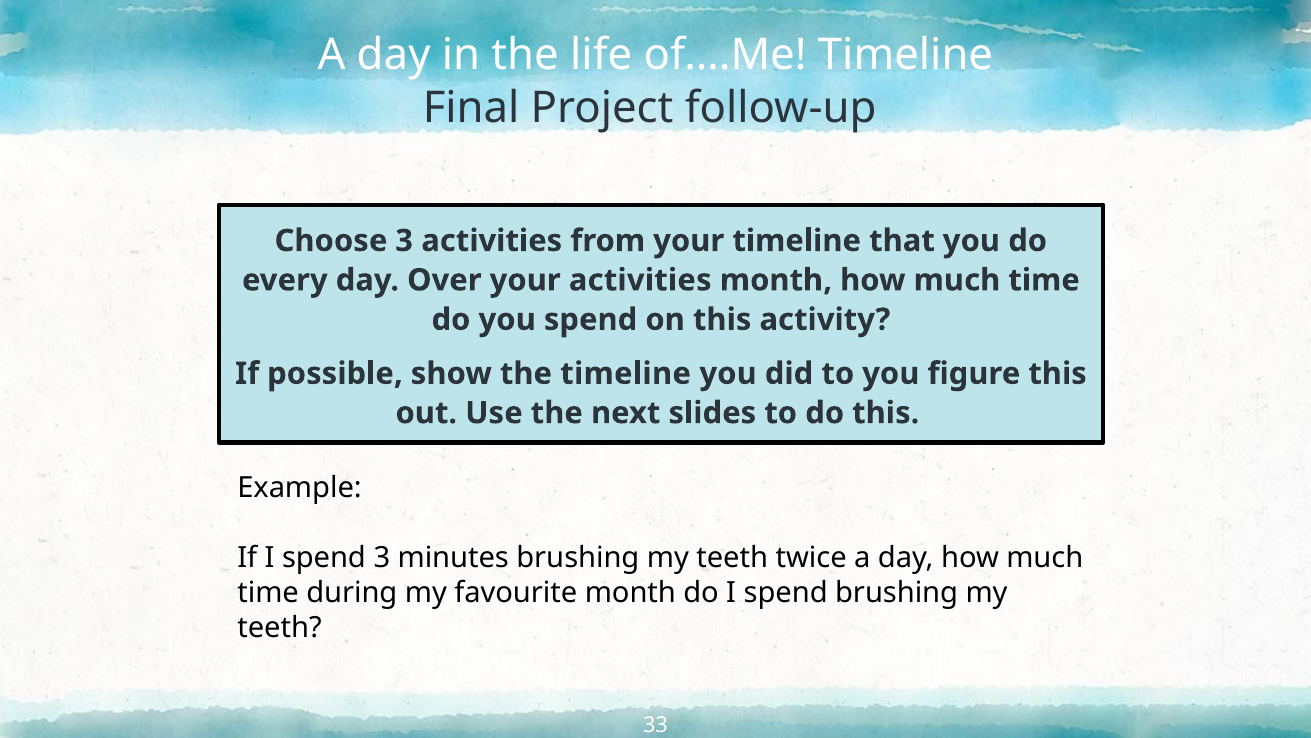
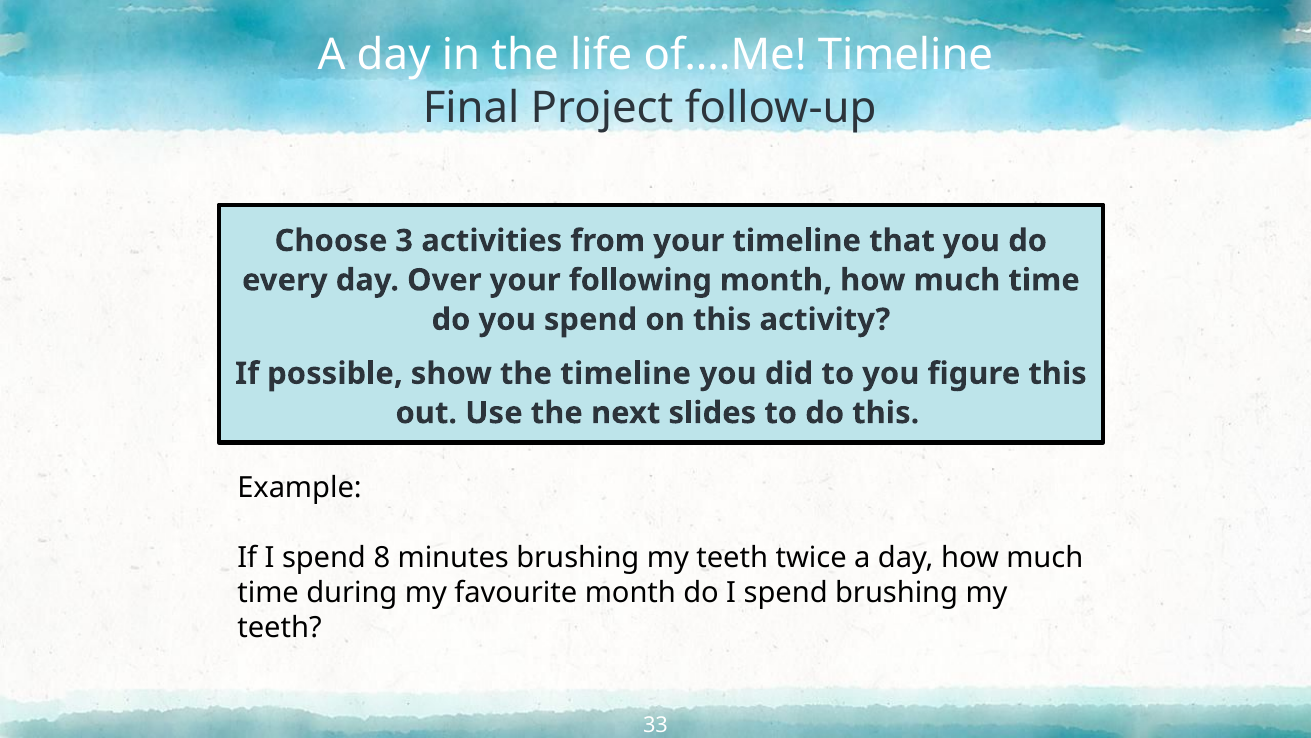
your activities: activities -> following
spend 3: 3 -> 8
